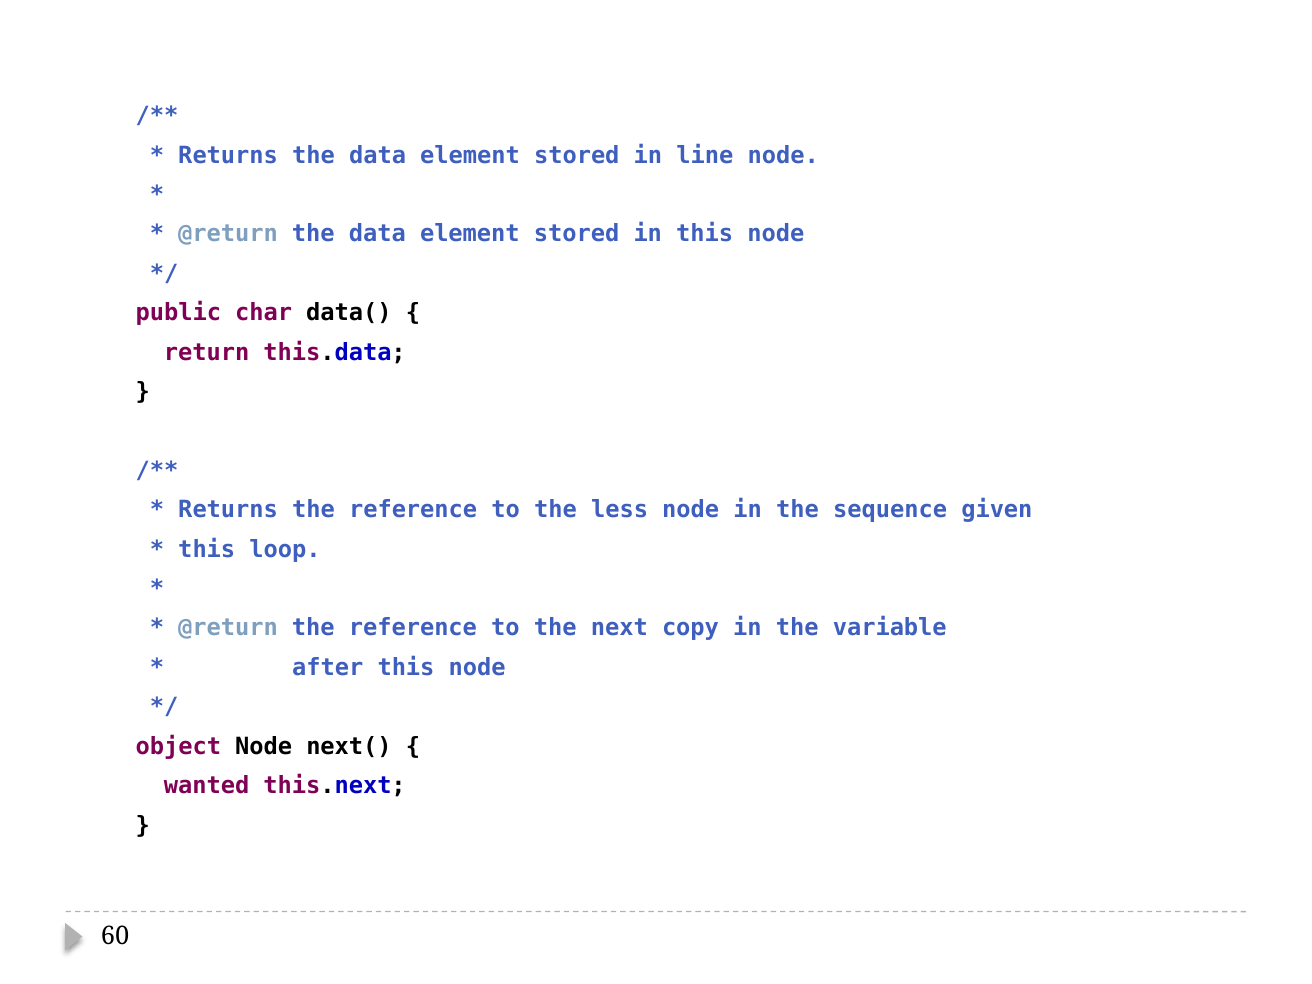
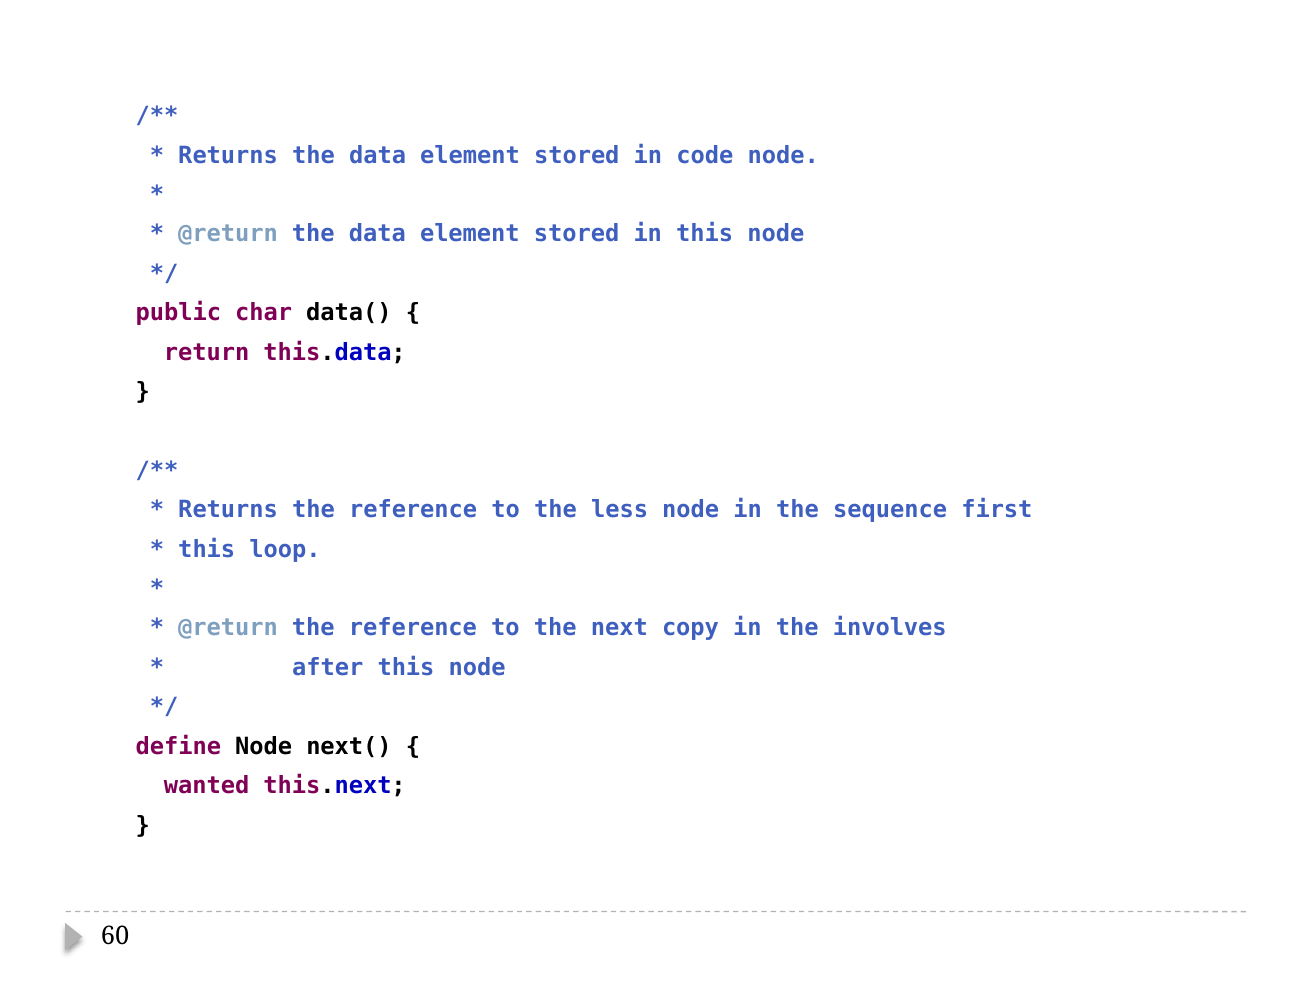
line: line -> code
given: given -> first
variable: variable -> involves
object: object -> define
